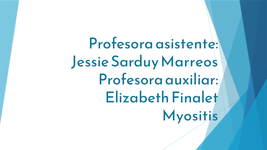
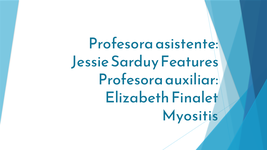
Marreos: Marreos -> Features
